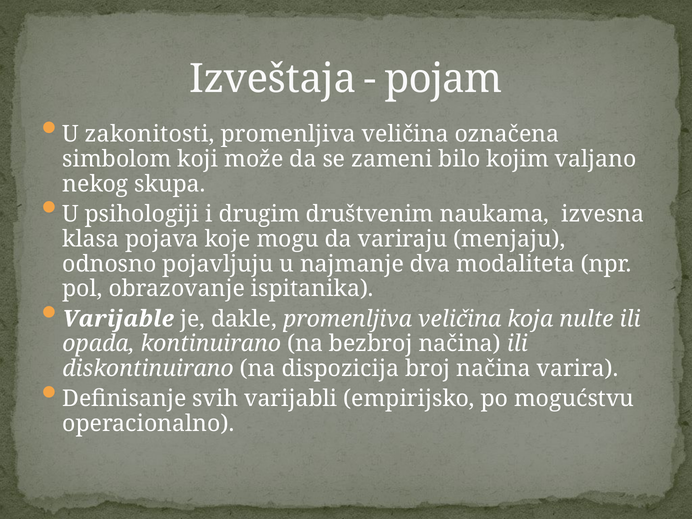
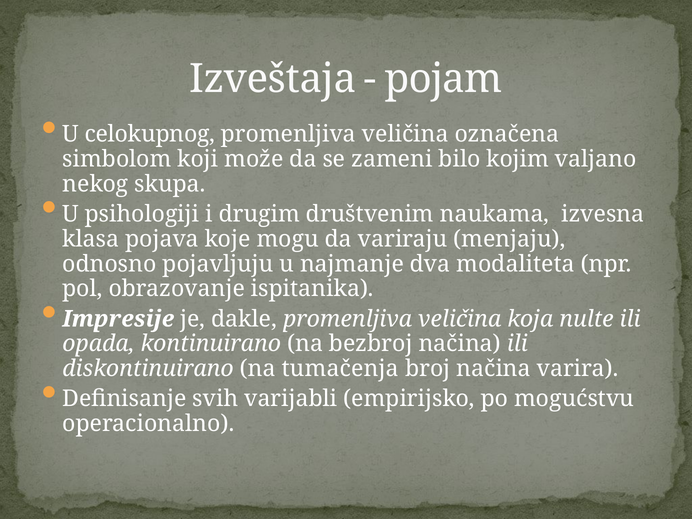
zakonitosti: zakonitosti -> celokupnog
Varijable: Varijable -> Impresije
dispozicija: dispozicija -> tumačenja
